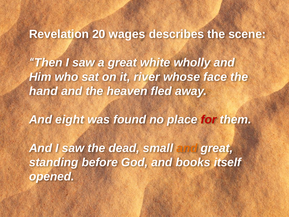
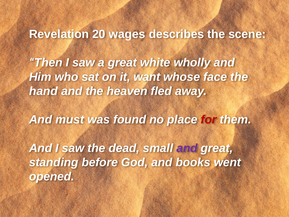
river: river -> want
eight: eight -> must
and at (187, 148) colour: orange -> purple
itself: itself -> went
